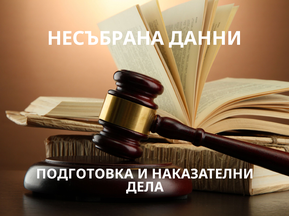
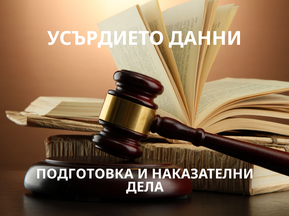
НЕСЪБРАНА: НЕСЪБРАНА -> УСЪРДИЕТО
